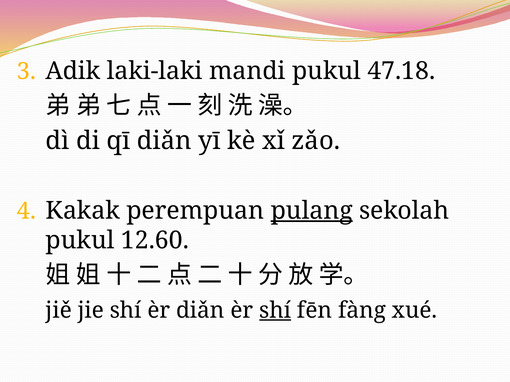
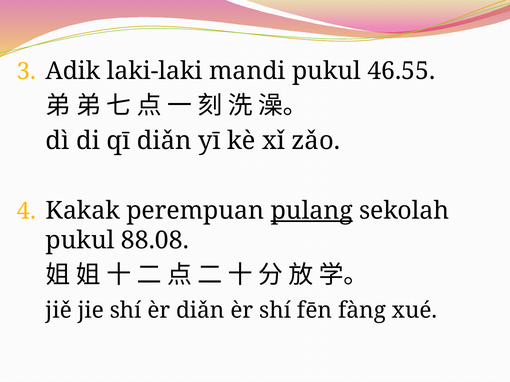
47.18: 47.18 -> 46.55
12.60: 12.60 -> 88.08
shí at (275, 311) underline: present -> none
